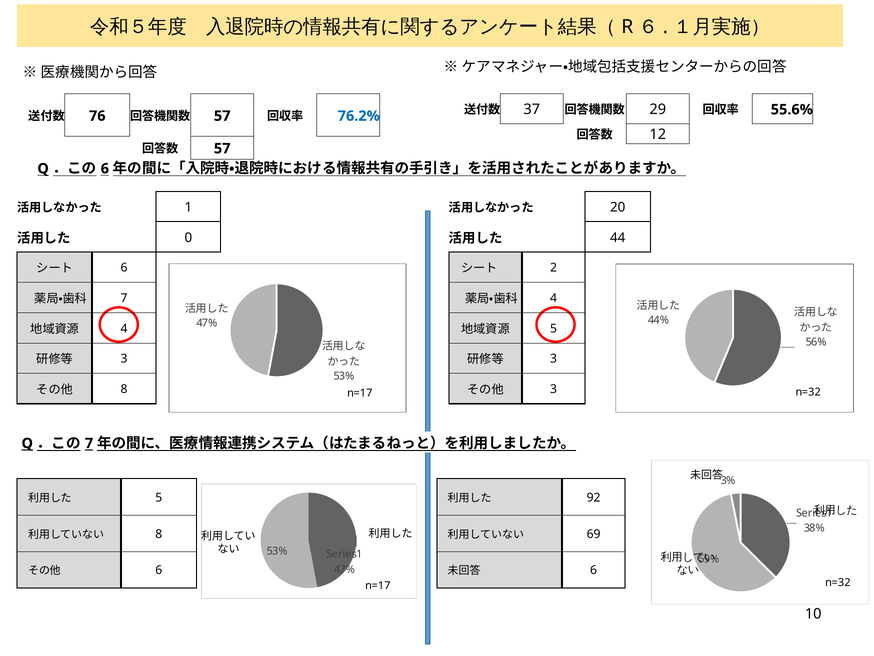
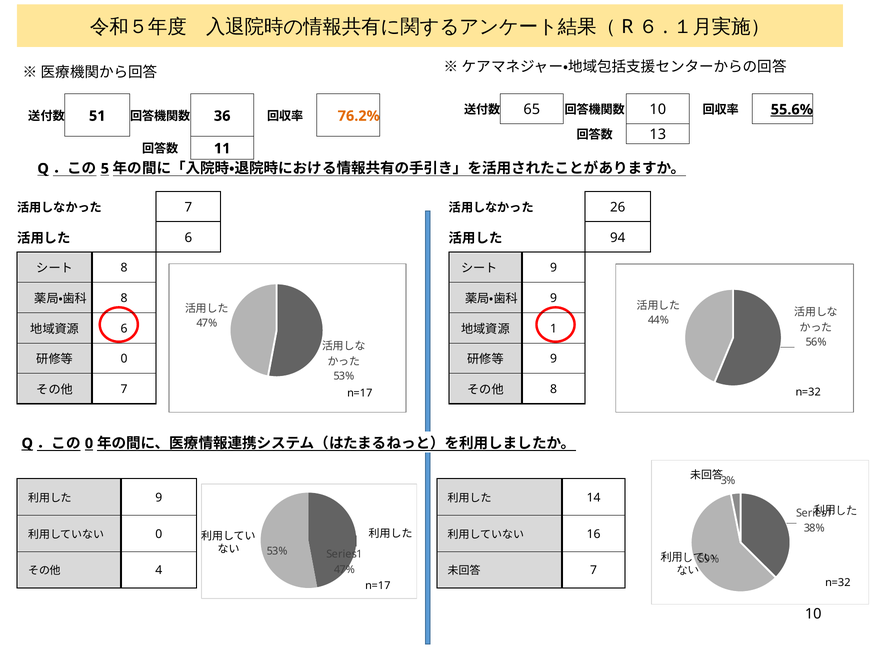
37: 37 -> 65
29 at (658, 110): 29 -> 10
55.6% underline: none -> present
76: 76 -> 51
57 at (222, 116): 57 -> 36
76.2% colour: blue -> orange
12: 12 -> 13
57 at (222, 148): 57 -> 11
6 at (105, 169): 6 -> 5
1 at (188, 207): 1 -> 7
20: 20 -> 26
0 at (188, 237): 0 -> 6
44: 44 -> 94
6 at (124, 268): 6 -> 8
2 at (554, 268): 2 -> 9
7 at (124, 298): 7 -> 8
4 at (554, 298): 4 -> 9
4 at (124, 328): 4 -> 6
5 at (554, 328): 5 -> 1
3 at (124, 359): 3 -> 0
3 at (554, 359): 3 -> 9
8 at (124, 389): 8 -> 7
3 at (554, 389): 3 -> 8
7 at (89, 443): 7 -> 0
5 at (159, 497): 5 -> 9
92: 92 -> 14
8 at (159, 534): 8 -> 0
69: 69 -> 16
6 at (159, 570): 6 -> 4
6 at (594, 570): 6 -> 7
